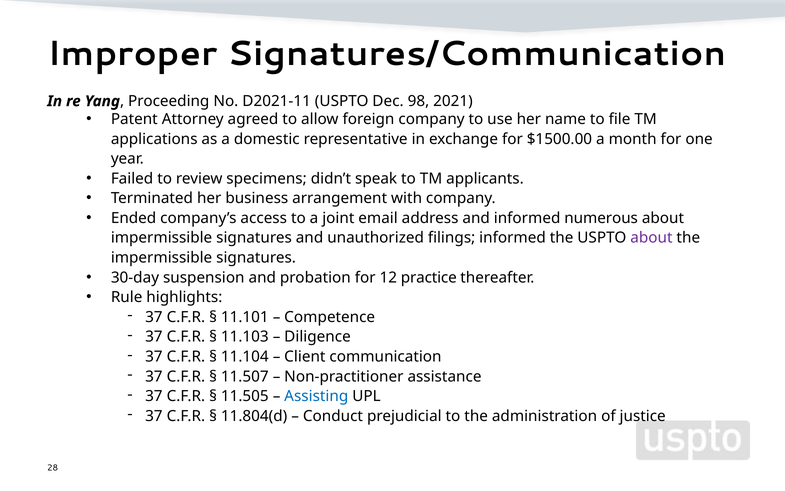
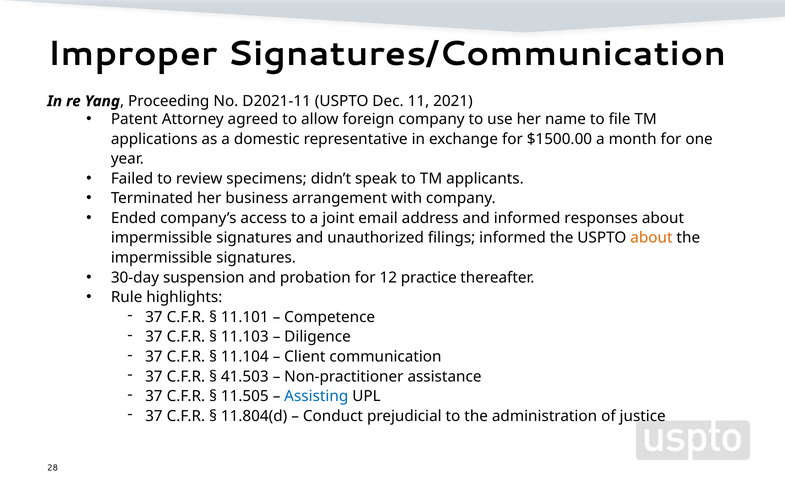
98: 98 -> 11
numerous: numerous -> responses
about at (651, 238) colour: purple -> orange
11.507: 11.507 -> 41.503
